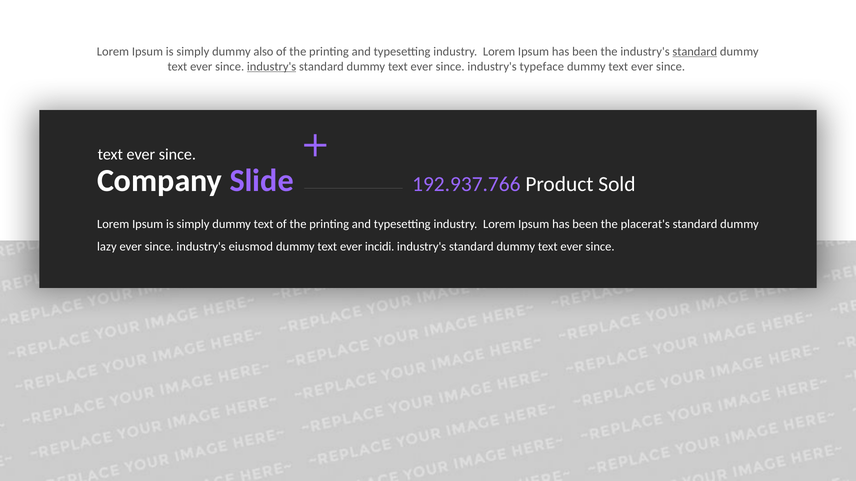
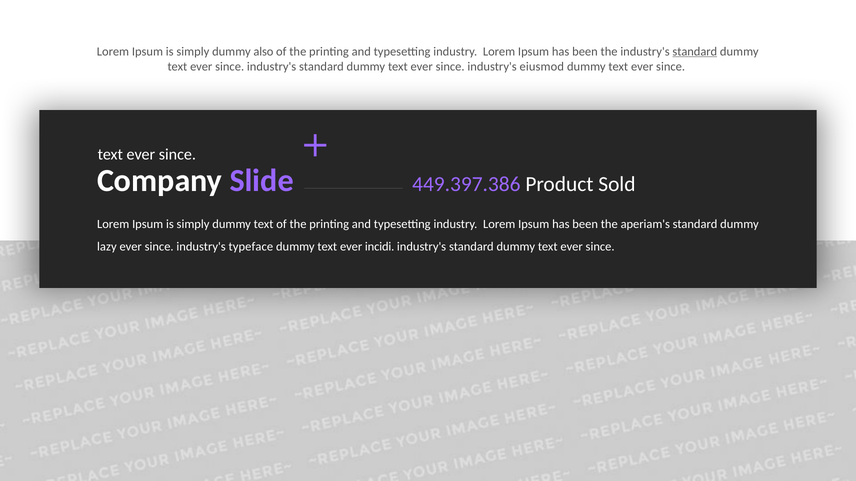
industry's at (272, 66) underline: present -> none
typeface: typeface -> eiusmod
192.937.766: 192.937.766 -> 449.397.386
placerat's: placerat's -> aperiam's
eiusmod: eiusmod -> typeface
